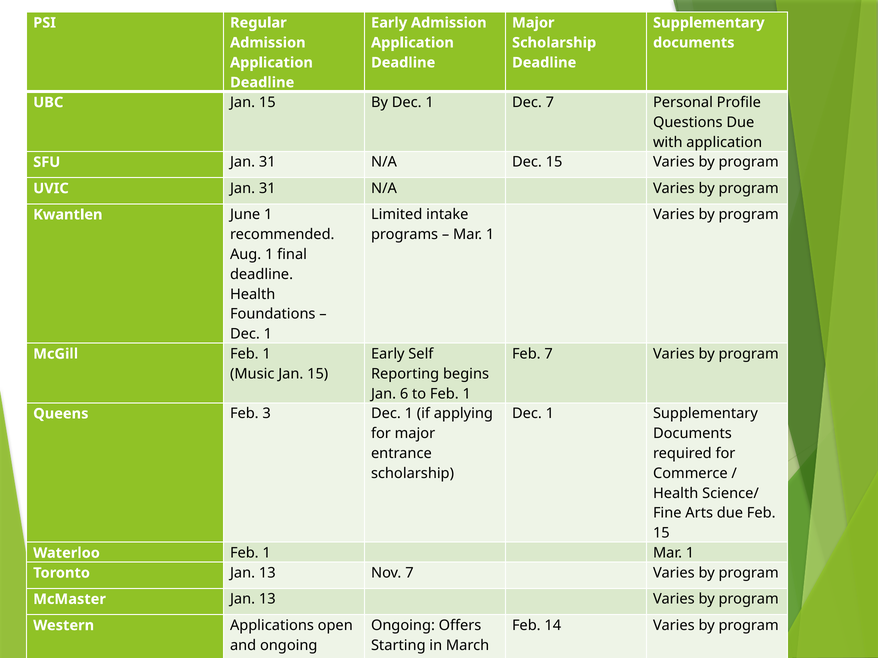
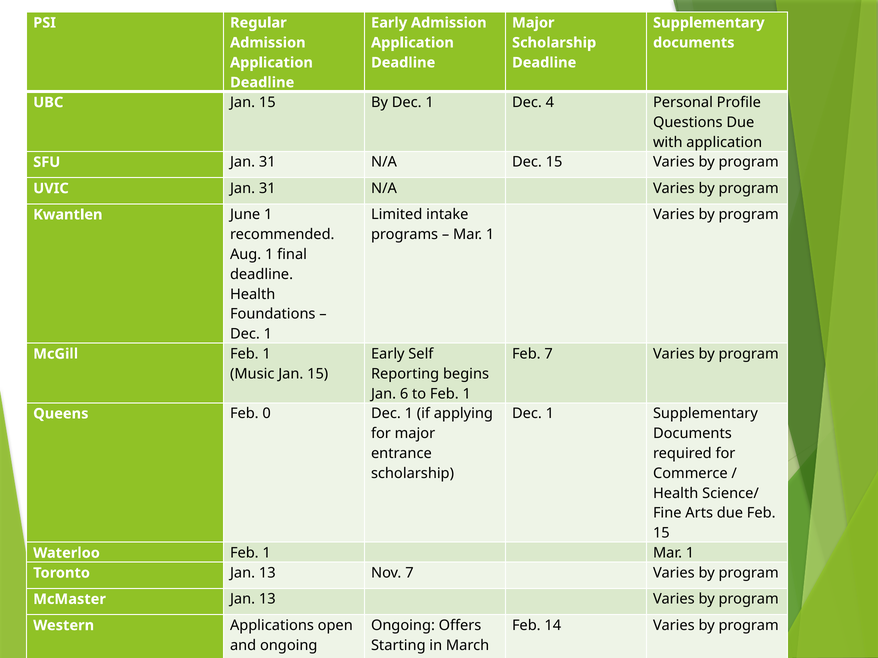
Dec 7: 7 -> 4
3: 3 -> 0
